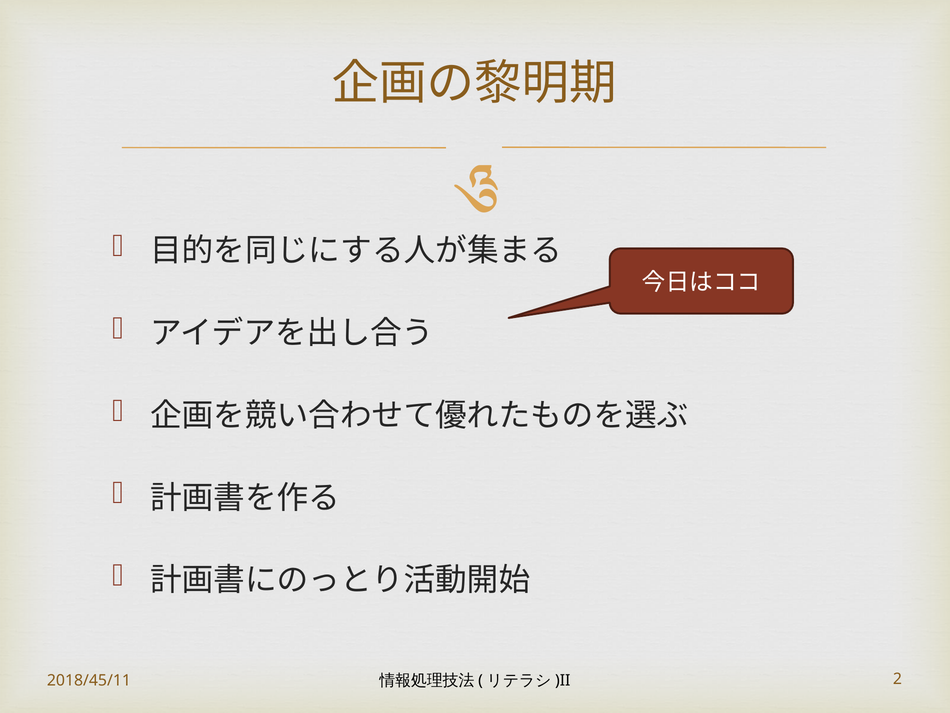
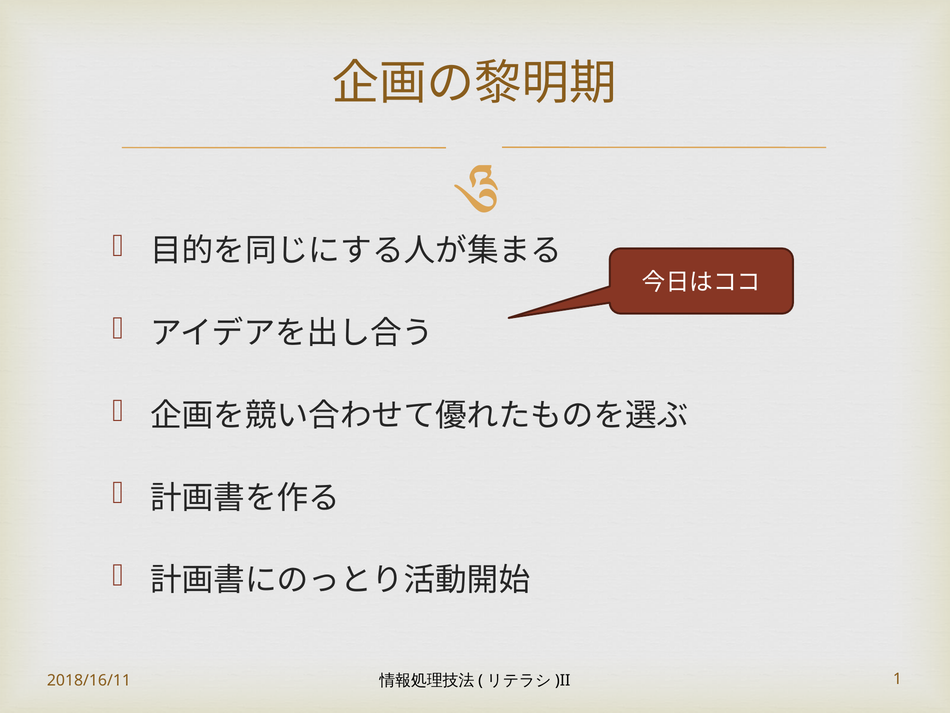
2018/45/11: 2018/45/11 -> 2018/16/11
2: 2 -> 1
